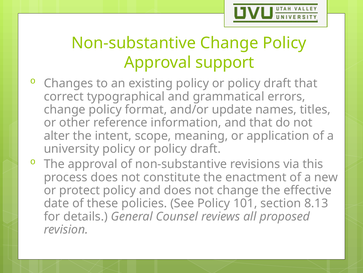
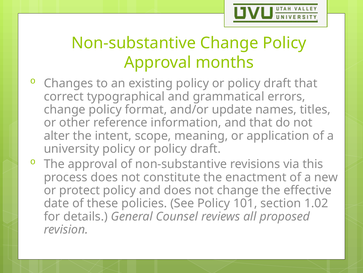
support: support -> months
8.13: 8.13 -> 1.02
